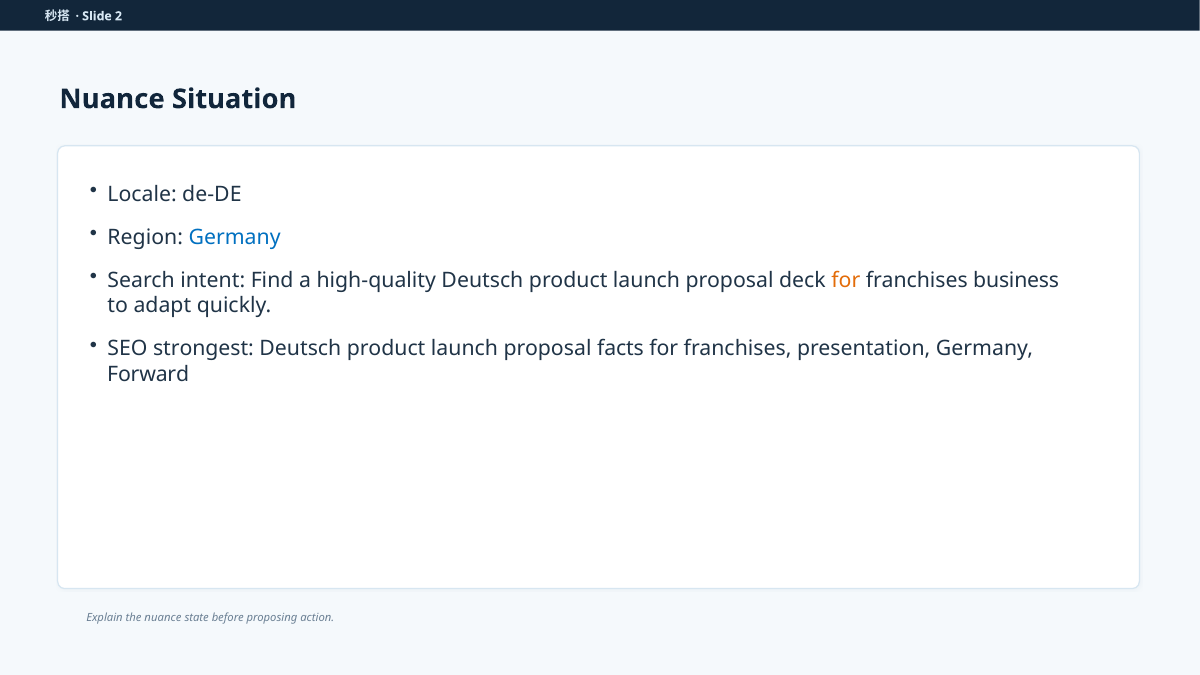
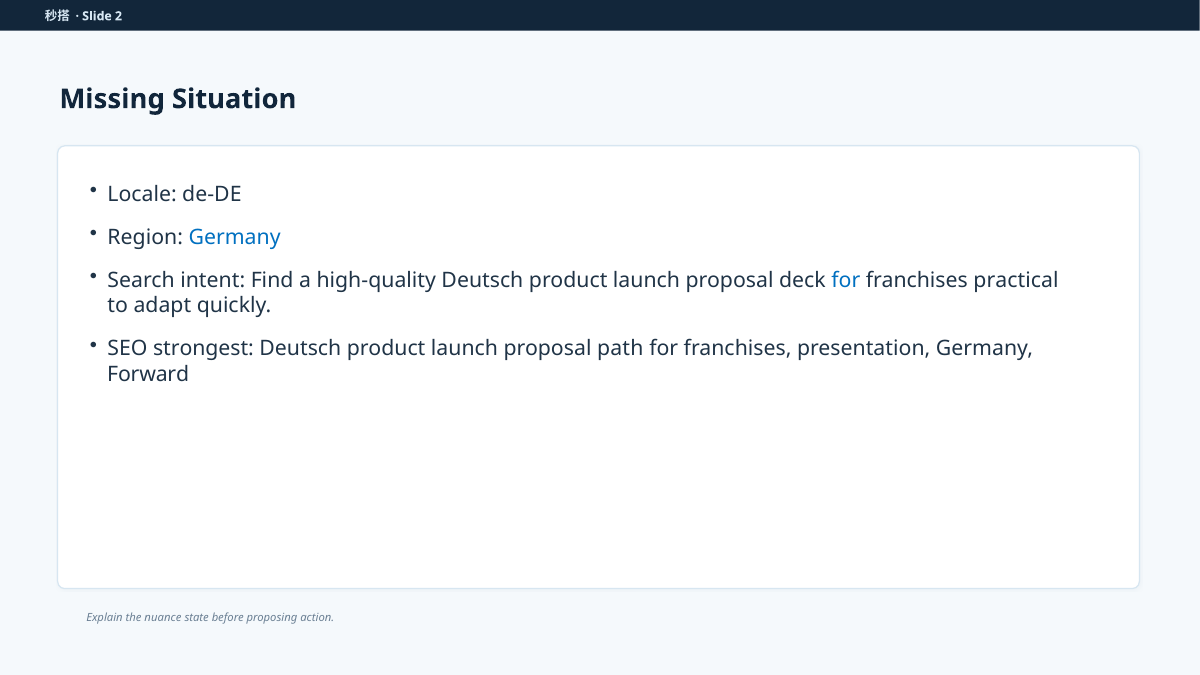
Nuance at (112, 99): Nuance -> Missing
for at (846, 280) colour: orange -> blue
business: business -> practical
facts: facts -> path
